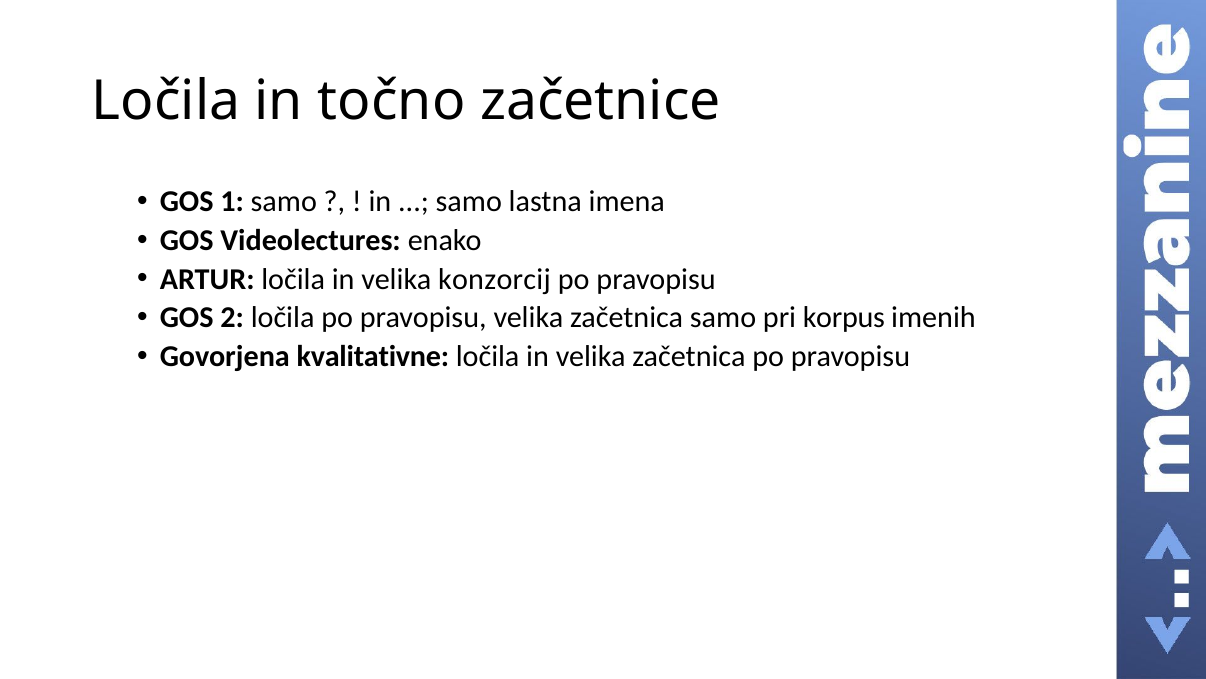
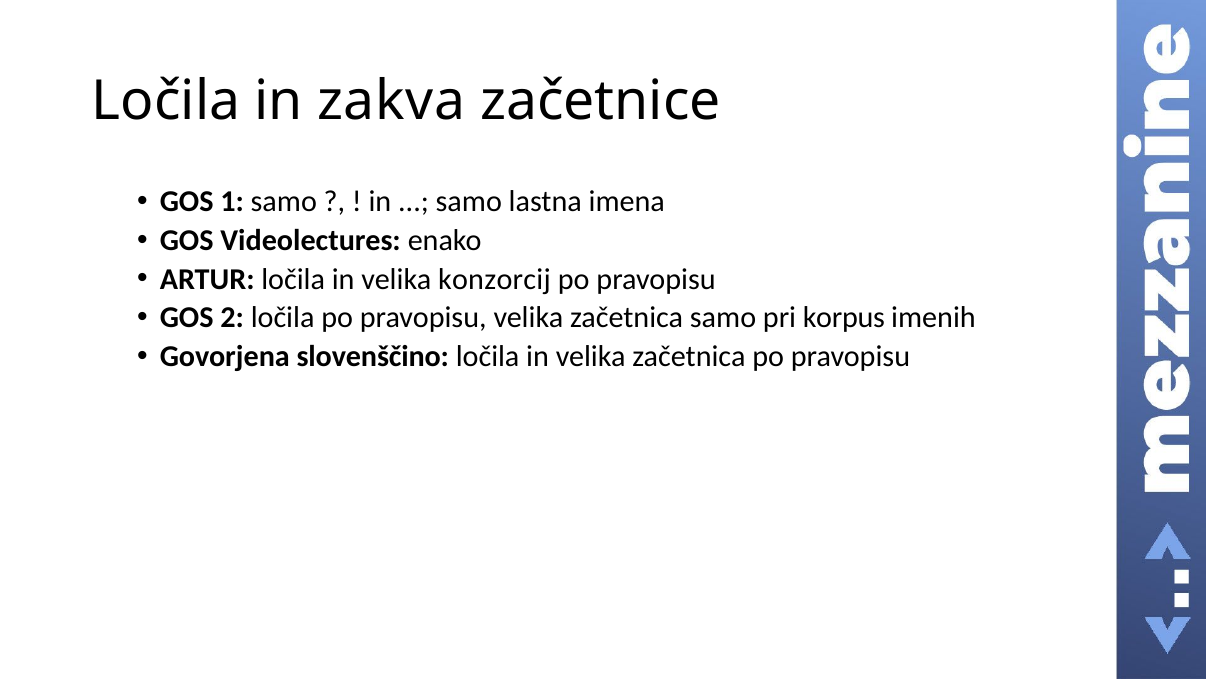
točno: točno -> zakva
kvalitativne: kvalitativne -> slovenščino
